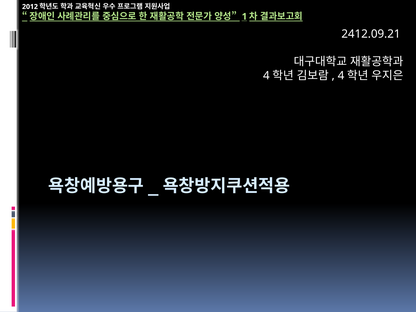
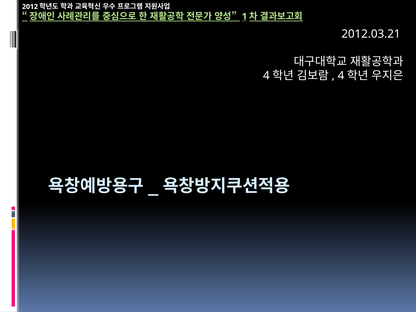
2412.09.21: 2412.09.21 -> 2012.03.21
